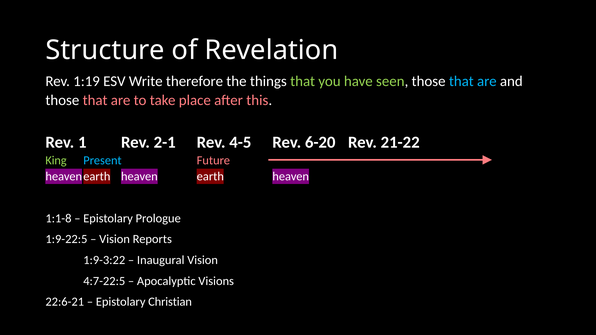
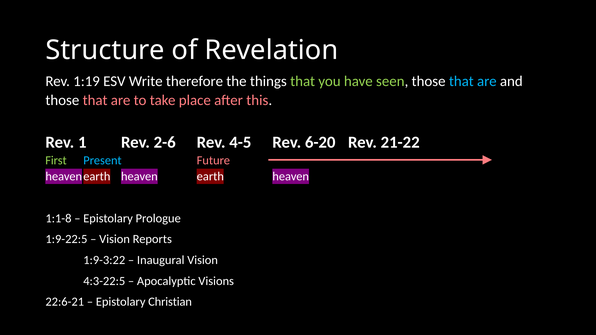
2-1: 2-1 -> 2-6
King: King -> First
4:7-22:5: 4:7-22:5 -> 4:3-22:5
